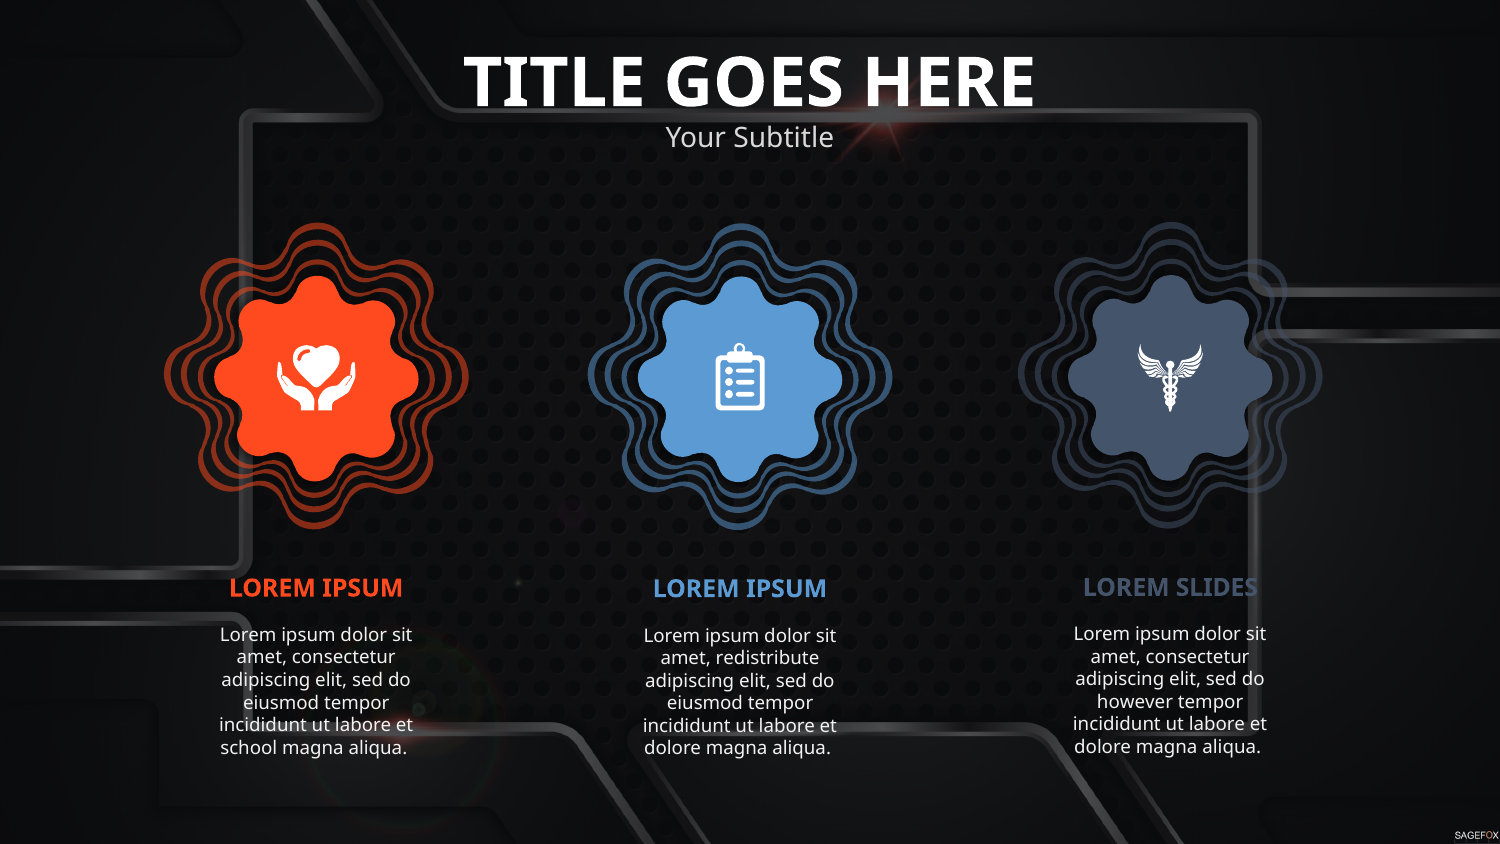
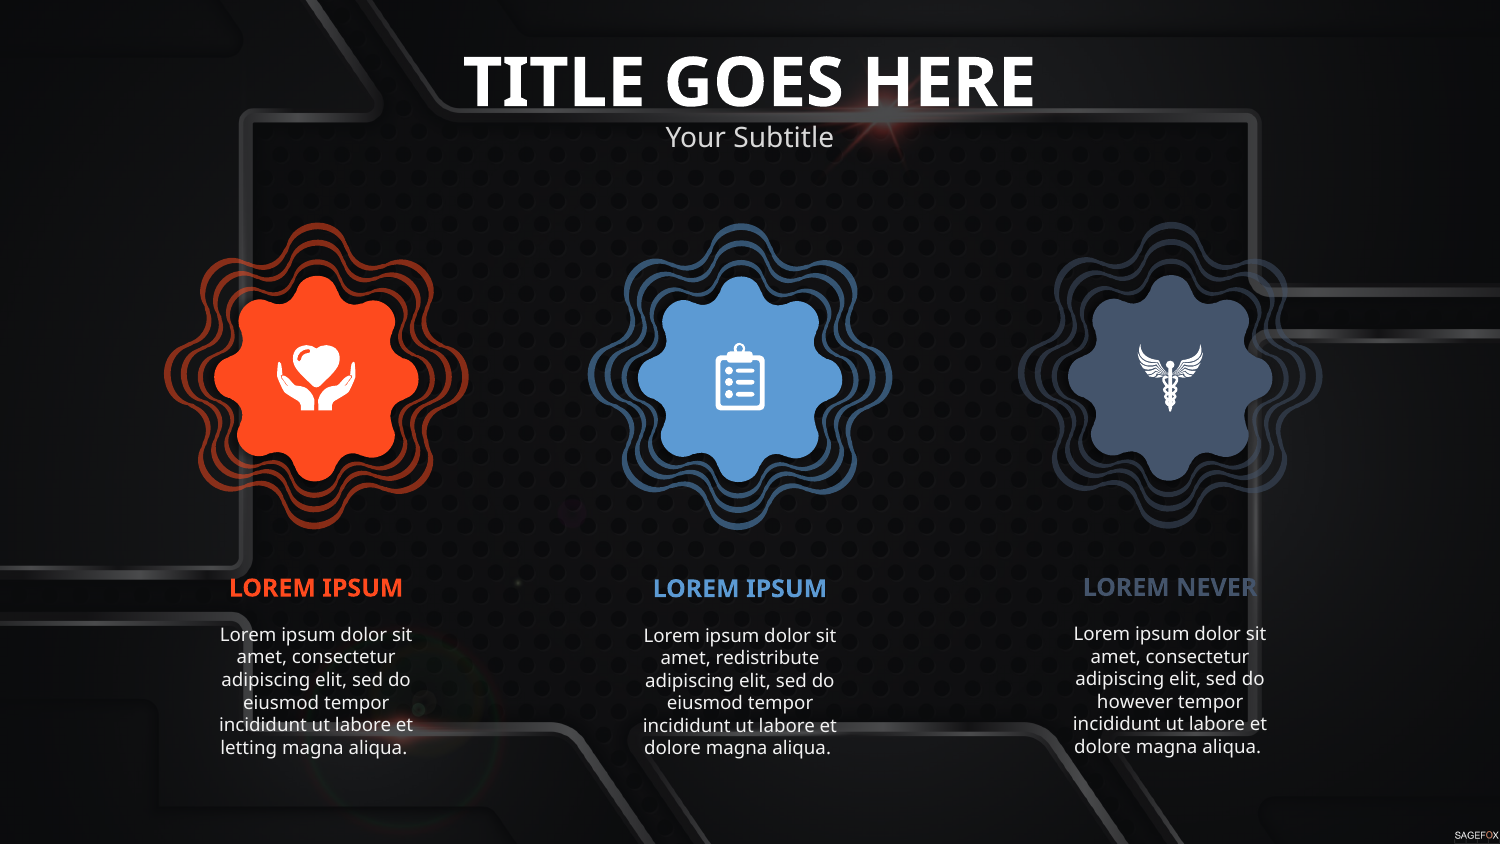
SLIDES: SLIDES -> NEVER
school: school -> letting
